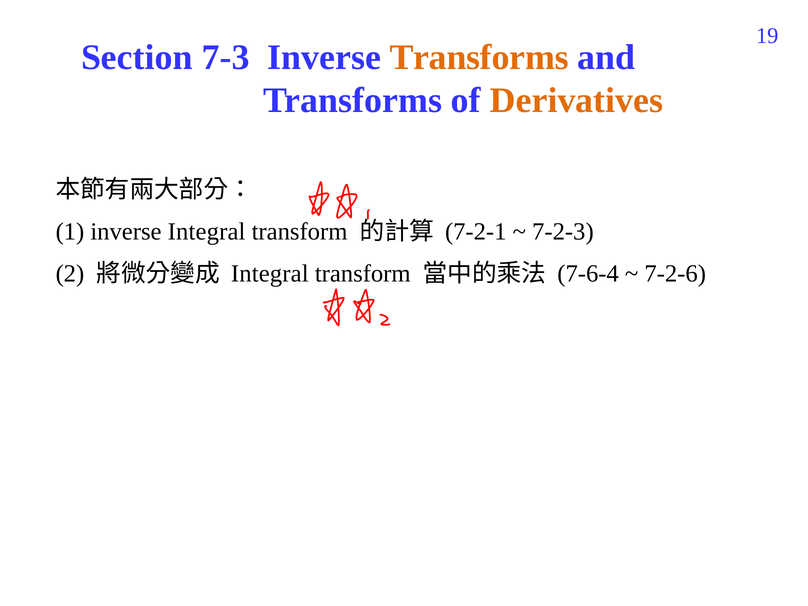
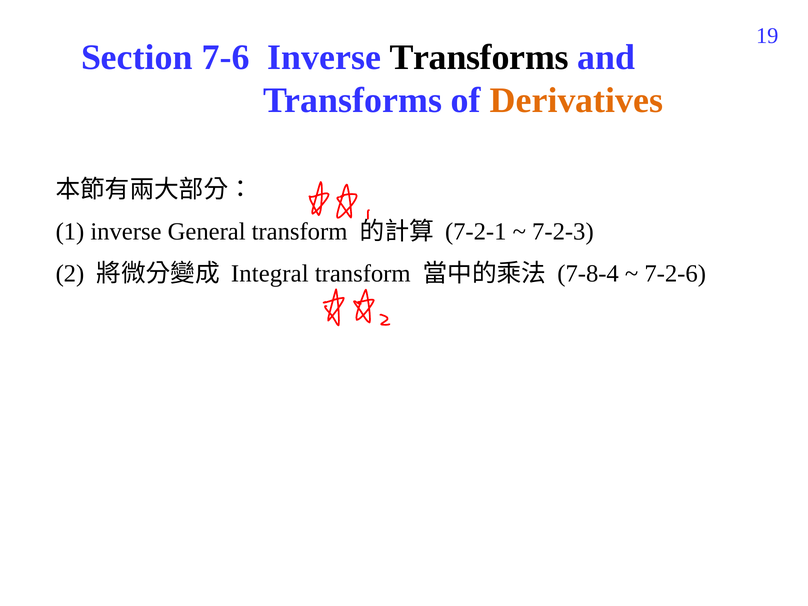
7-3: 7-3 -> 7-6
Transforms at (479, 57) colour: orange -> black
inverse Integral: Integral -> General
7-6-4: 7-6-4 -> 7-8-4
